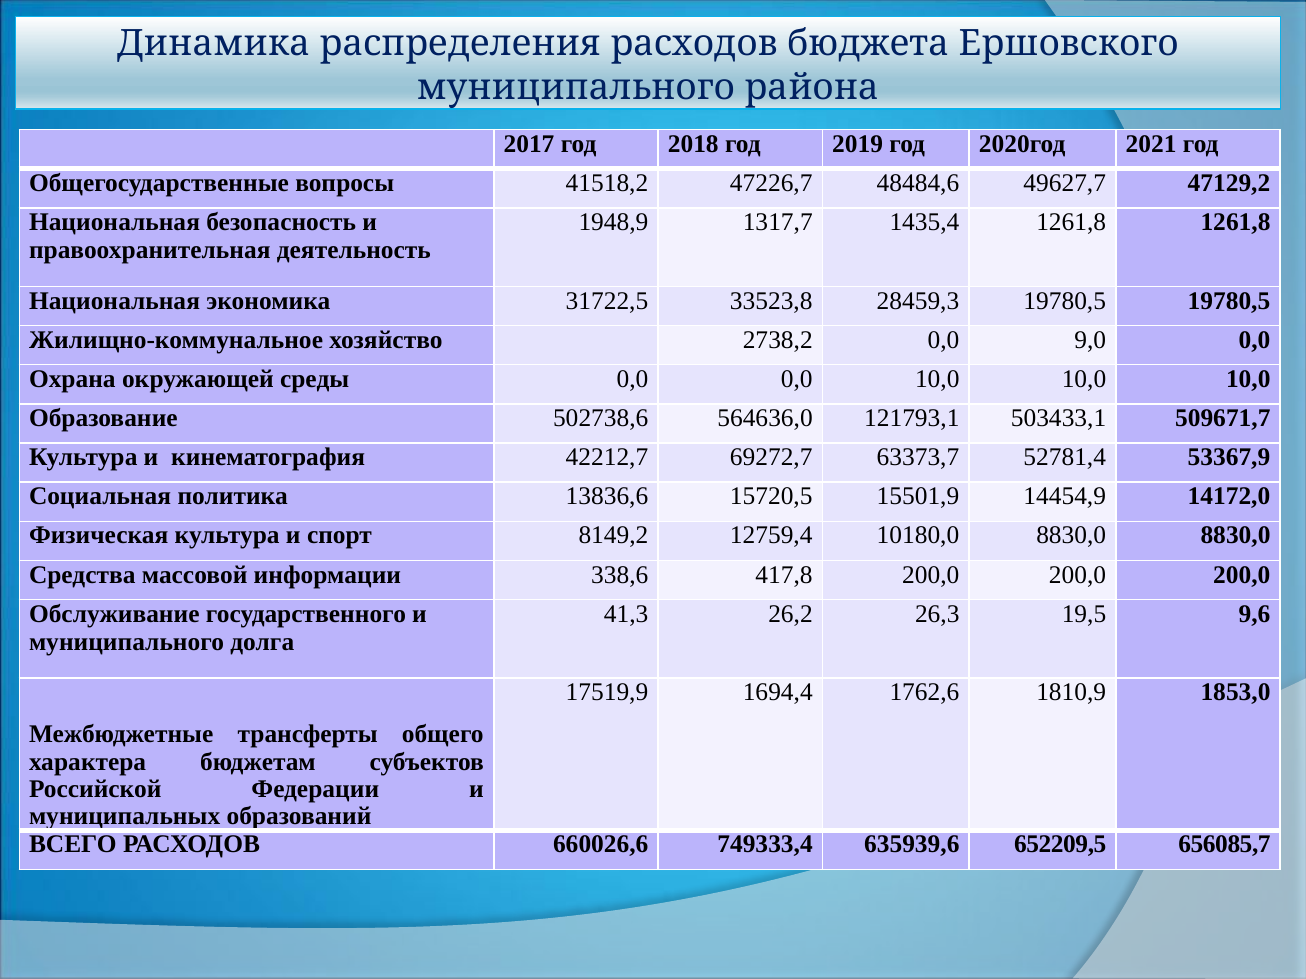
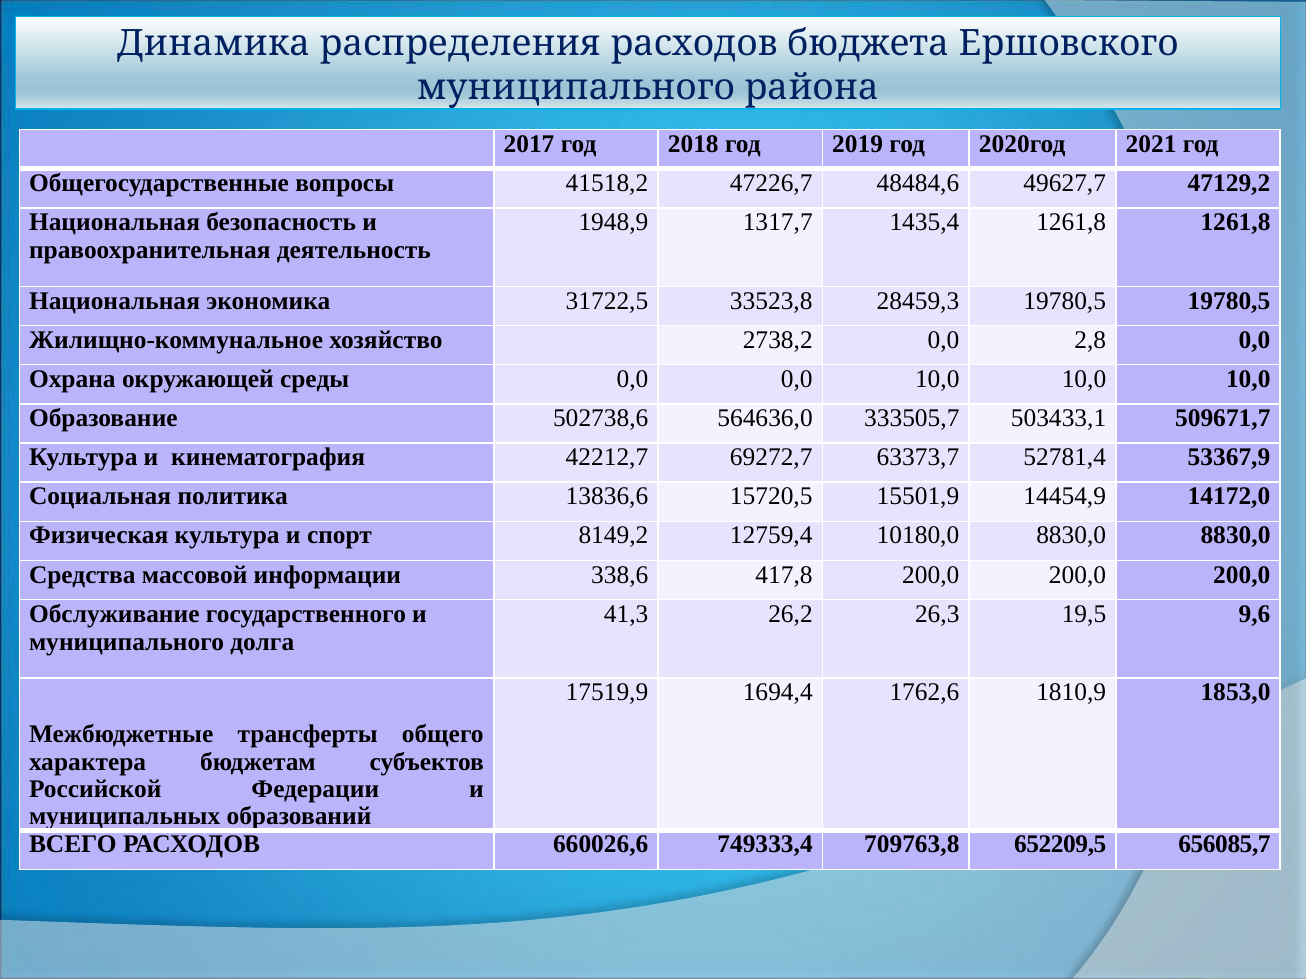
9,0: 9,0 -> 2,8
121793,1: 121793,1 -> 333505,7
635939,6: 635939,6 -> 709763,8
